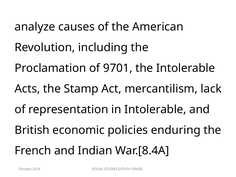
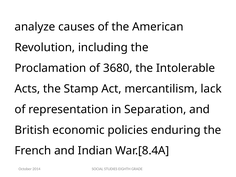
9701: 9701 -> 3680
in Intolerable: Intolerable -> Separation
